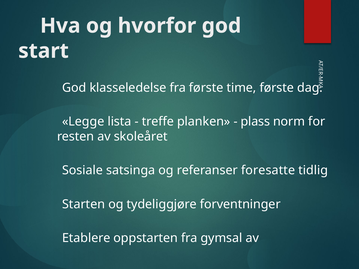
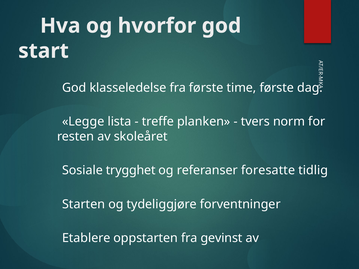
plass: plass -> tvers
satsinga: satsinga -> trygghet
gymsal: gymsal -> gevinst
